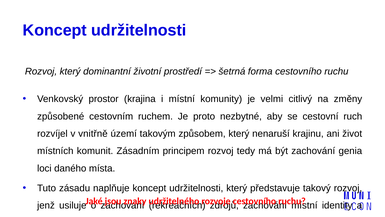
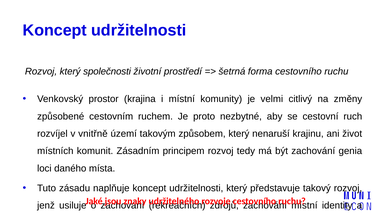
dominantní: dominantní -> společnosti
